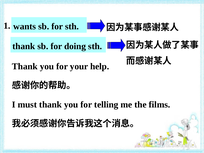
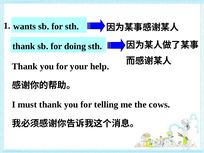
films: films -> cows
